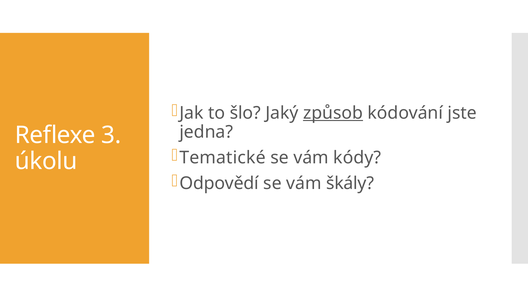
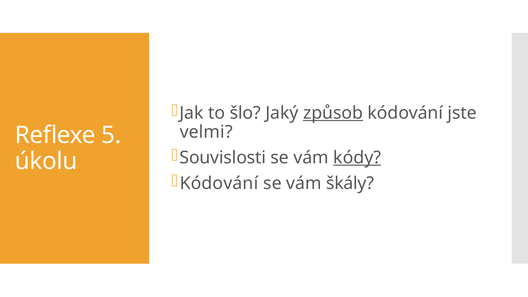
jedna: jedna -> velmi
3: 3 -> 5
Tematické: Tematické -> Souvislosti
kódy underline: none -> present
Odpovědí at (219, 183): Odpovědí -> Kódování
